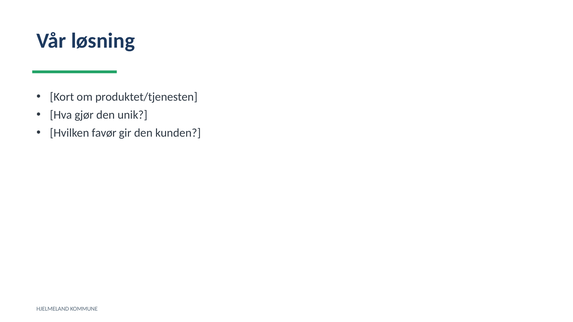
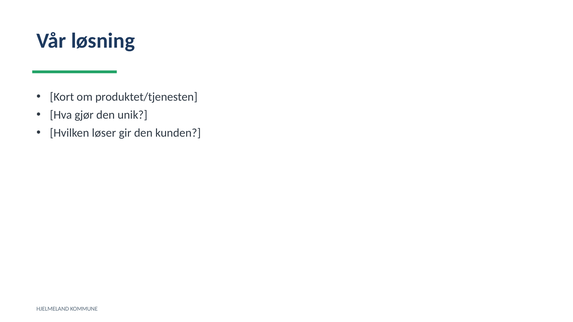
favør: favør -> løser
